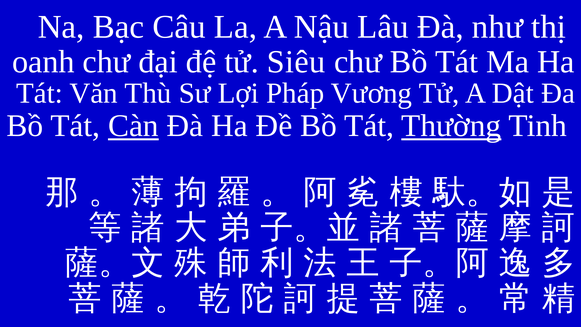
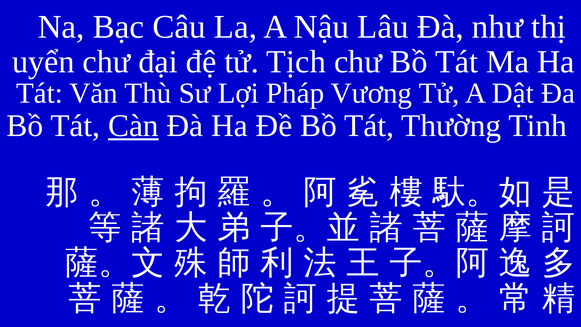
oanh: oanh -> uyển
Siêu: Siêu -> Tịch
Thường underline: present -> none
